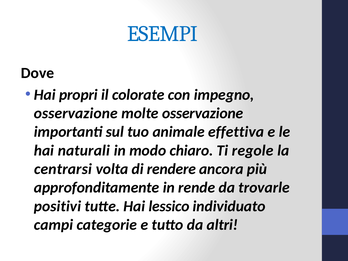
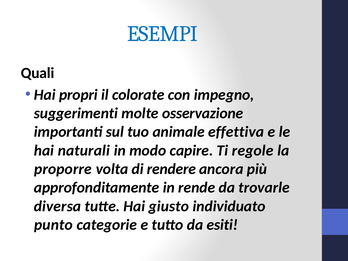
Dove: Dove -> Quali
osservazione at (76, 113): osservazione -> suggerimenti
chiaro: chiaro -> capire
centrarsi: centrarsi -> proporre
positivi: positivi -> diversa
lessico: lessico -> giusto
campi: campi -> punto
altri: altri -> esiti
